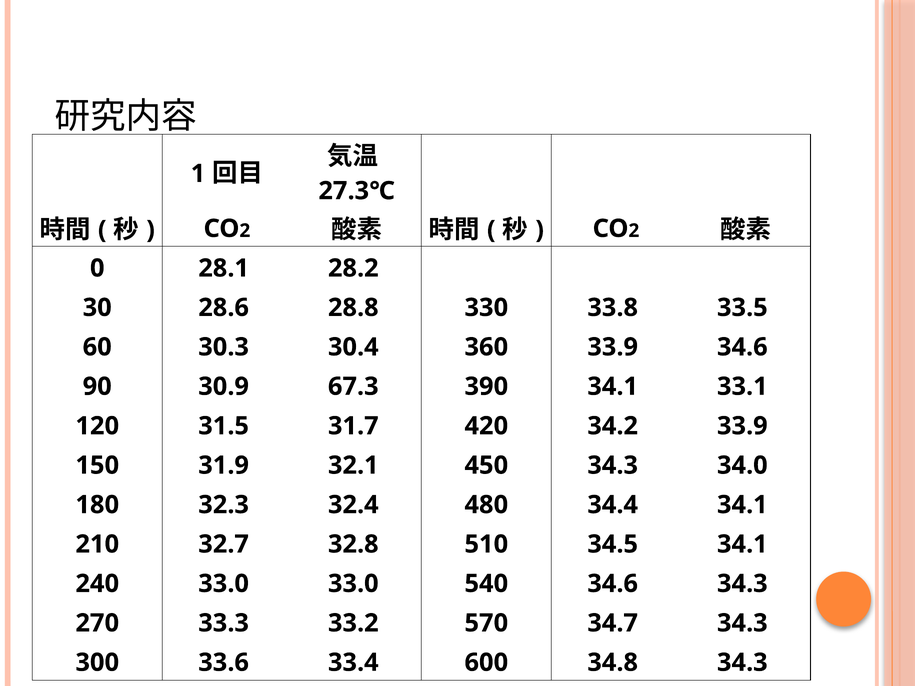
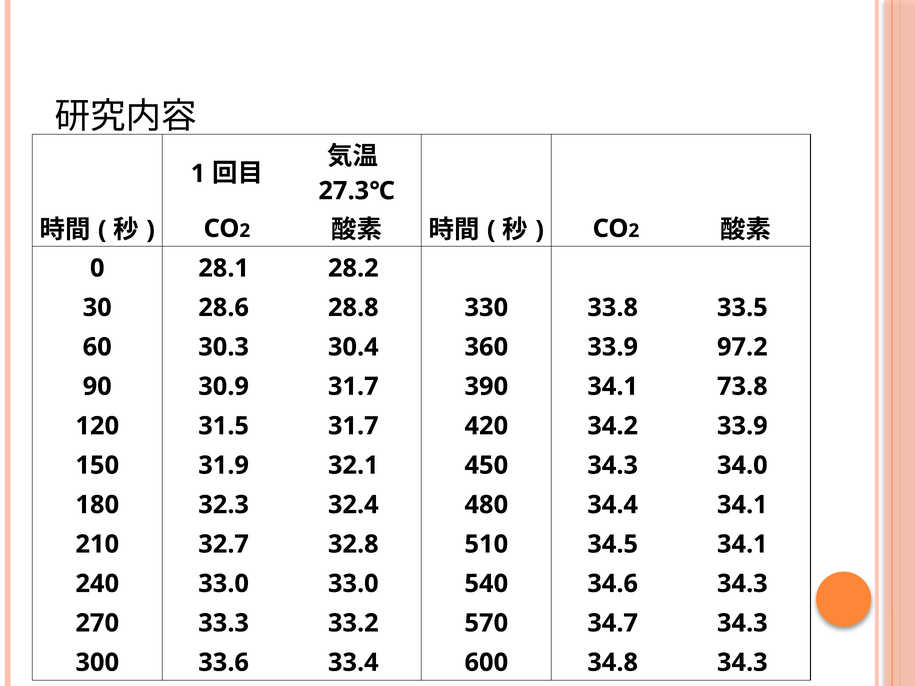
33.9 34.6: 34.6 -> 97.2
30.9 67.3: 67.3 -> 31.7
33.1: 33.1 -> 73.8
